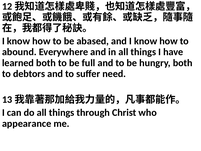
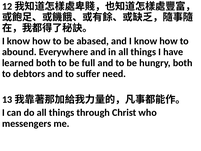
appearance: appearance -> messengers
